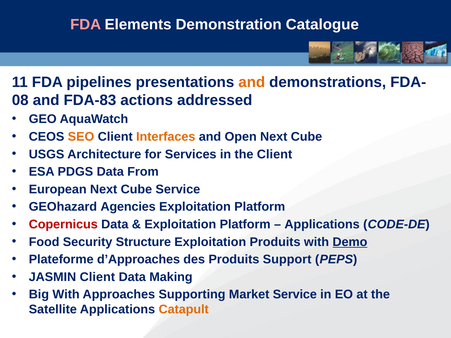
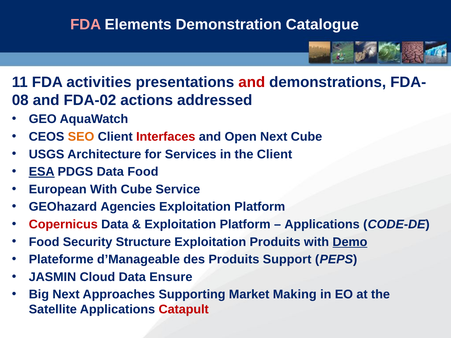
pipelines: pipelines -> activities
and at (252, 82) colour: orange -> red
FDA-83: FDA-83 -> FDA-02
Interfaces colour: orange -> red
ESA underline: none -> present
Data From: From -> Food
European Next: Next -> With
d’Approaches: d’Approaches -> d’Manageable
JASMIN Client: Client -> Cloud
Making: Making -> Ensure
Big With: With -> Next
Market Service: Service -> Making
Catapult colour: orange -> red
